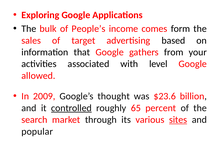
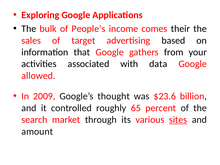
form: form -> their
level: level -> data
controlled underline: present -> none
popular: popular -> amount
